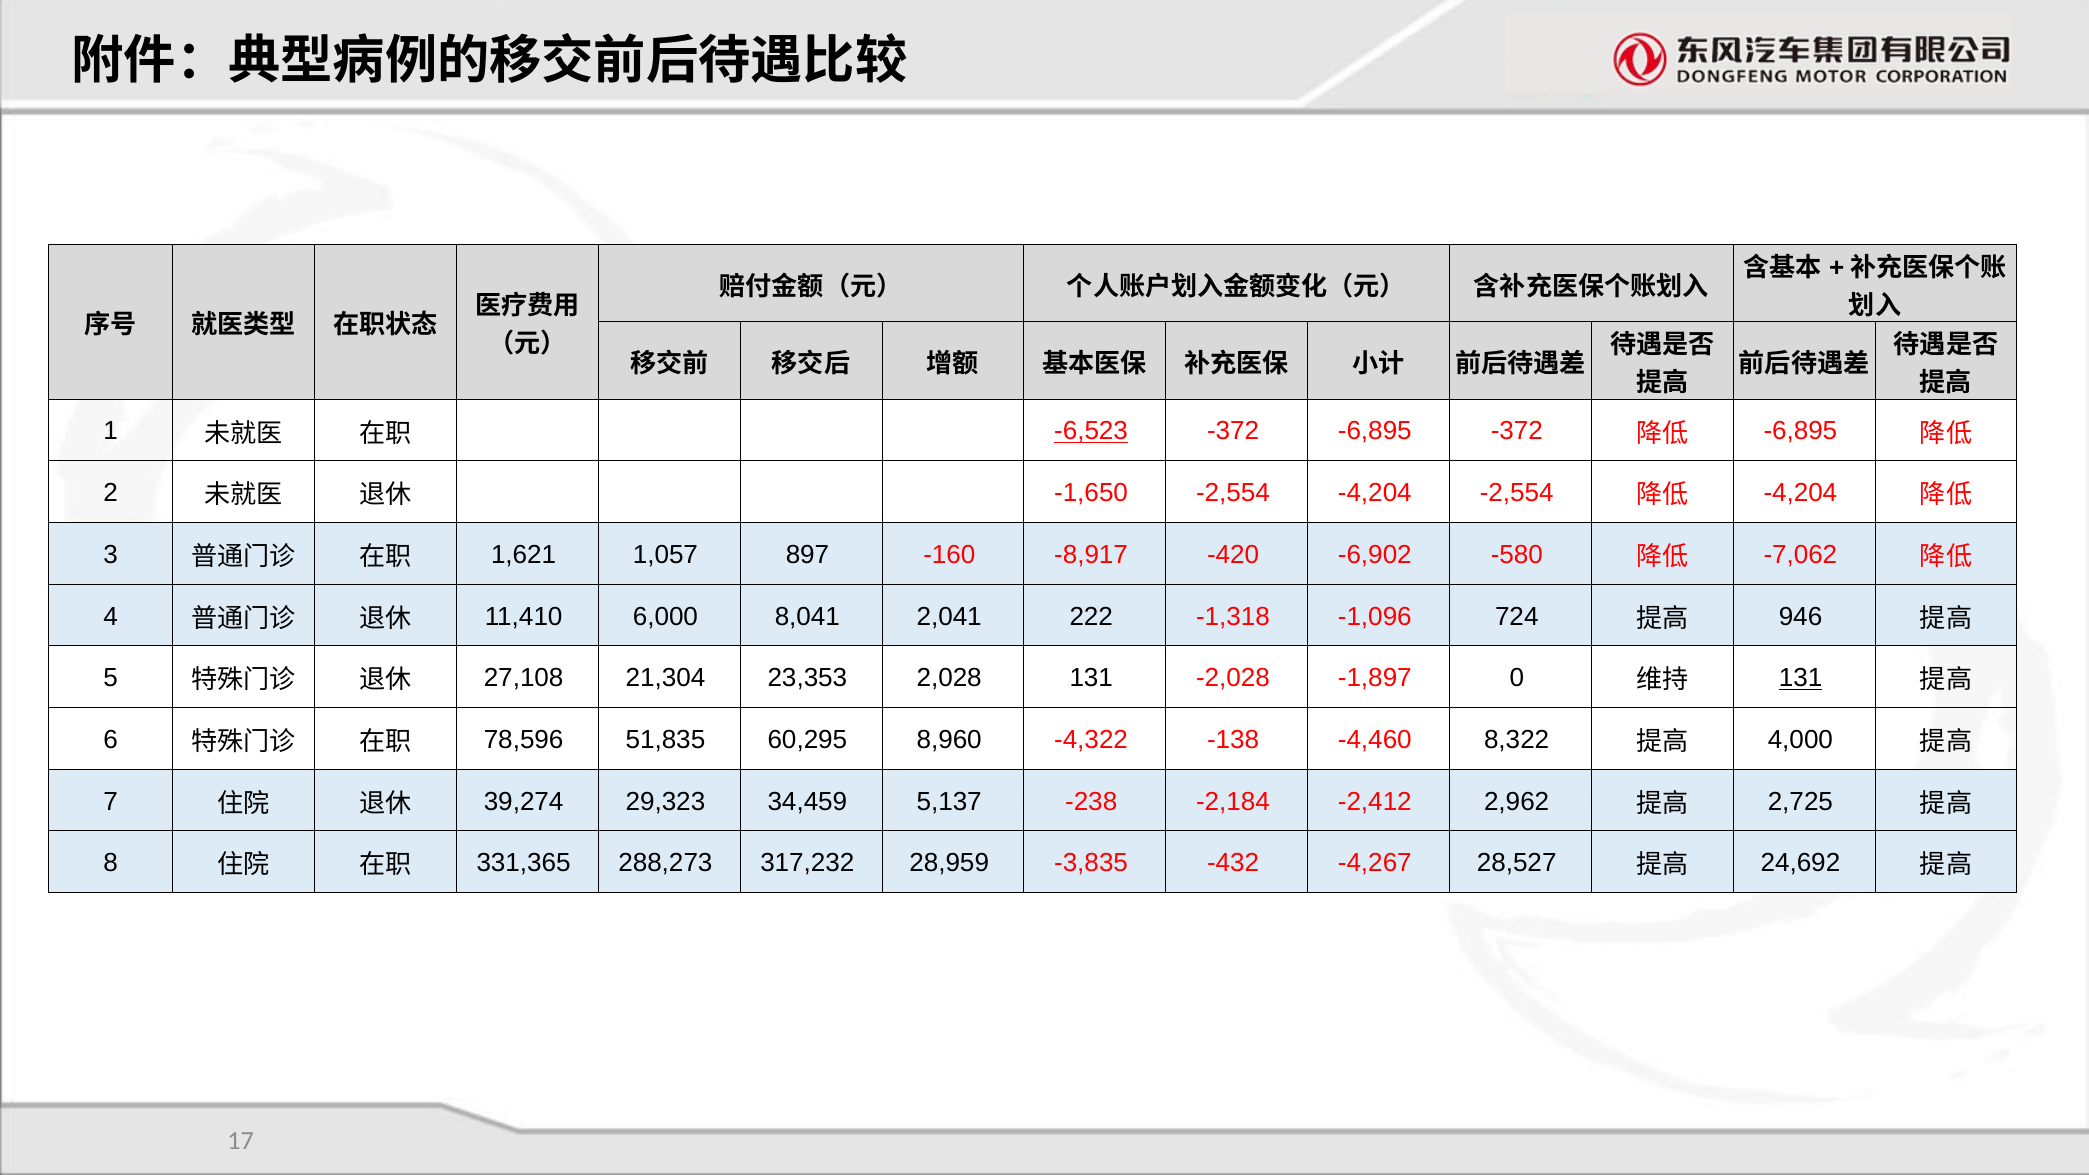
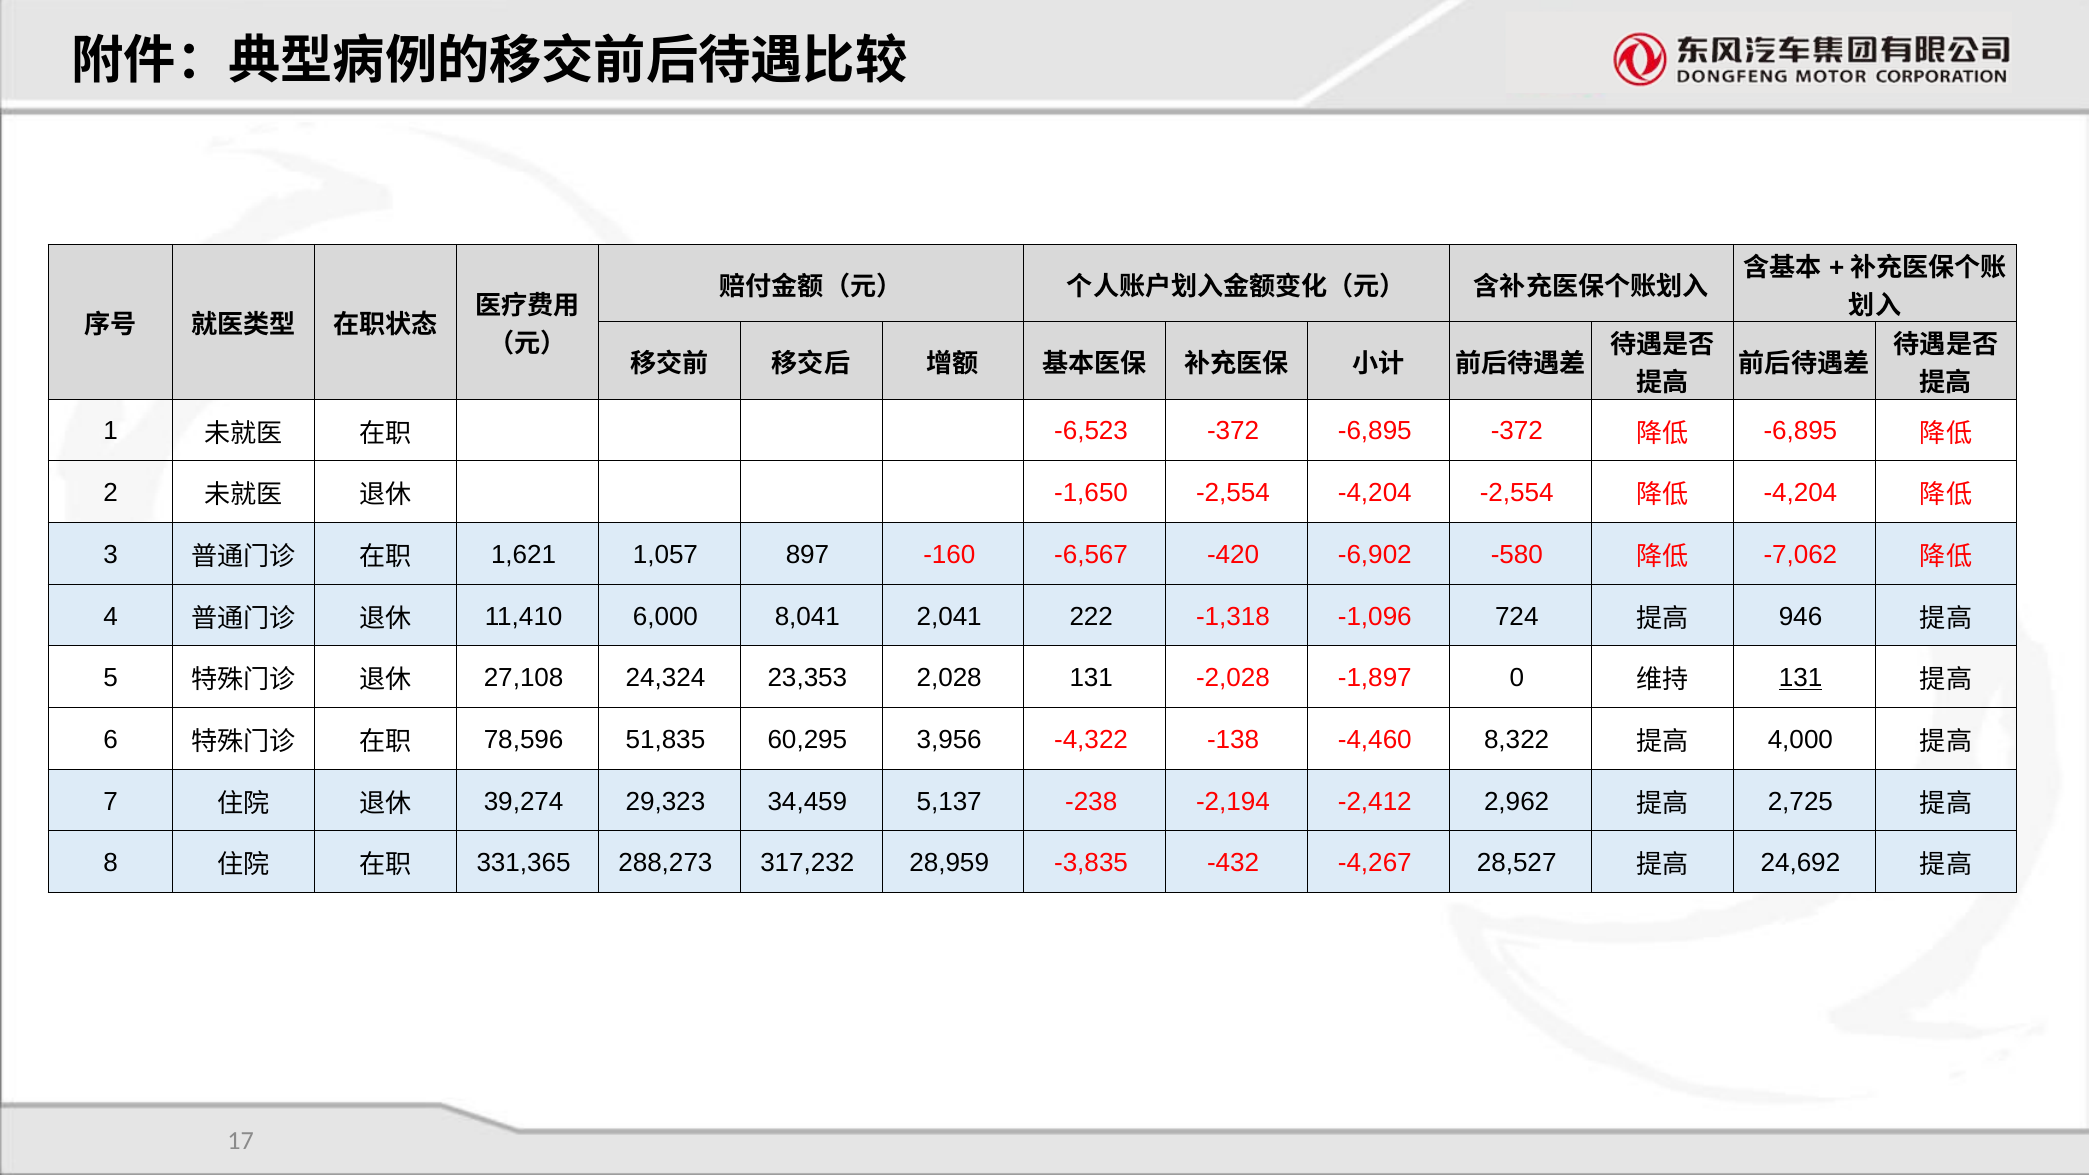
-6,523 underline: present -> none
-8,917: -8,917 -> -6,567
21,304: 21,304 -> 24,324
8,960: 8,960 -> 3,956
-2,184: -2,184 -> -2,194
